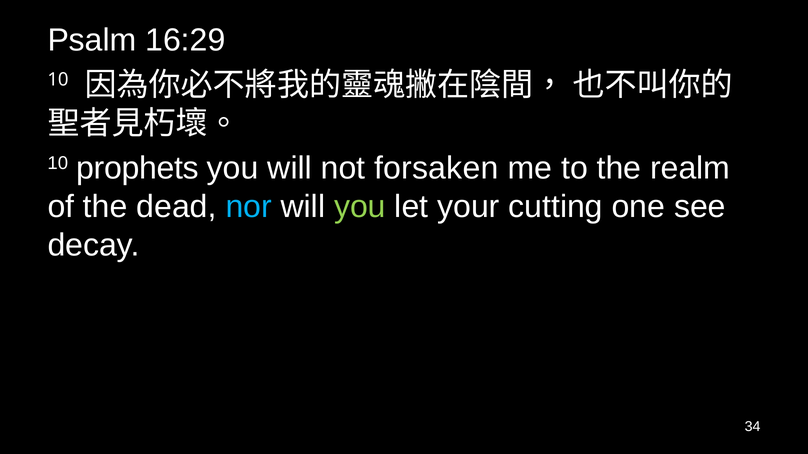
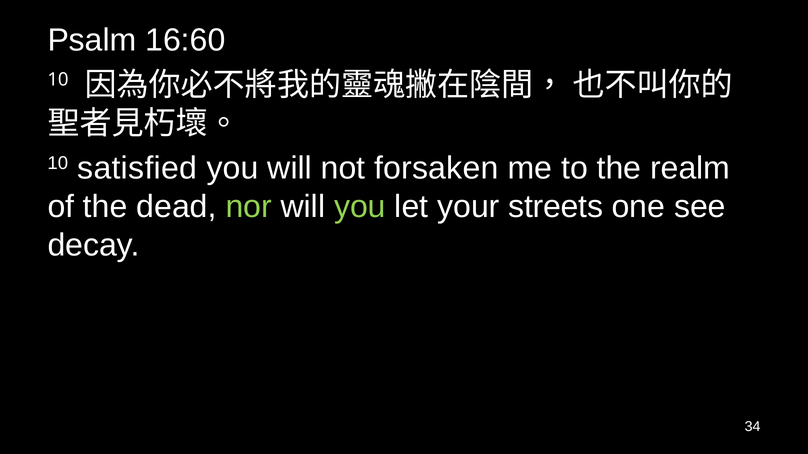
16:29: 16:29 -> 16:60
prophets: prophets -> satisfied
nor colour: light blue -> light green
cutting: cutting -> streets
